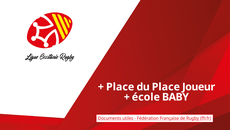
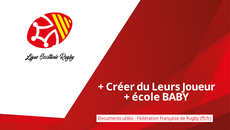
Place at (120, 86): Place -> Créer
du Place: Place -> Leurs
